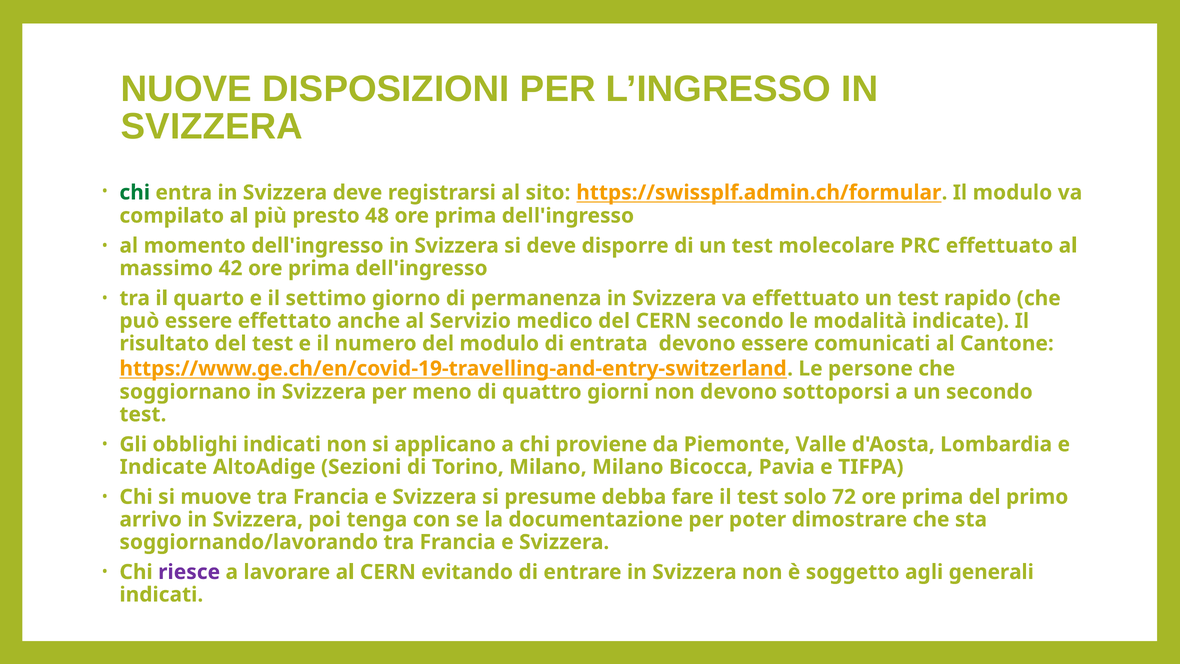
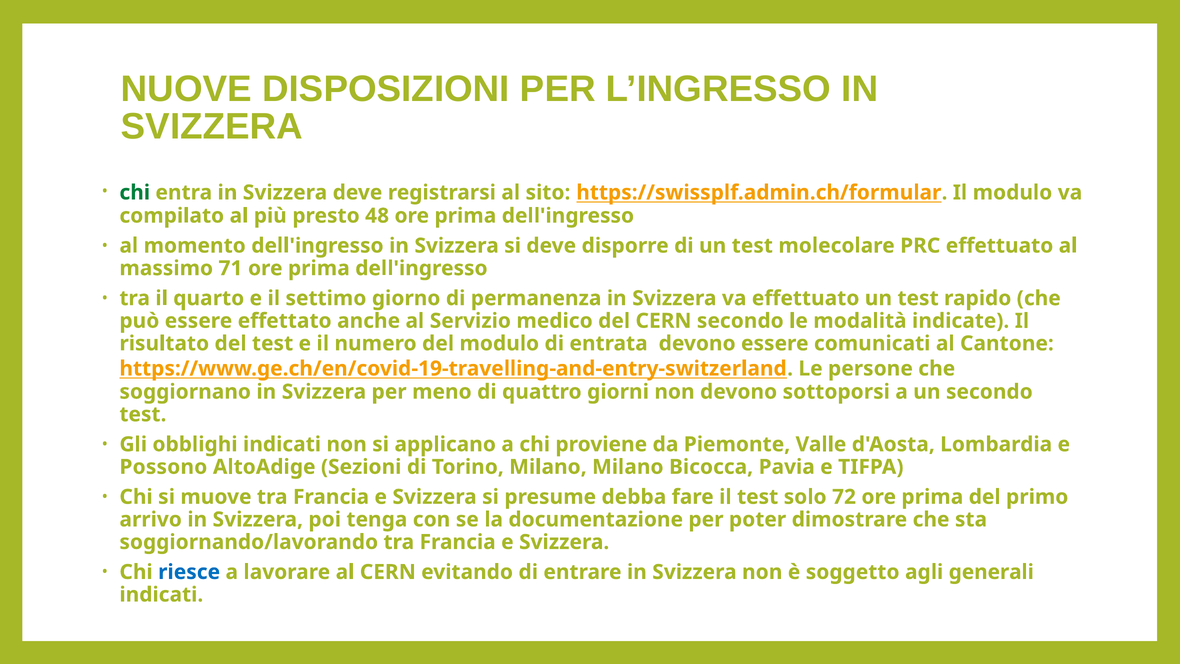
42: 42 -> 71
Indicate at (163, 467): Indicate -> Possono
riesce colour: purple -> blue
